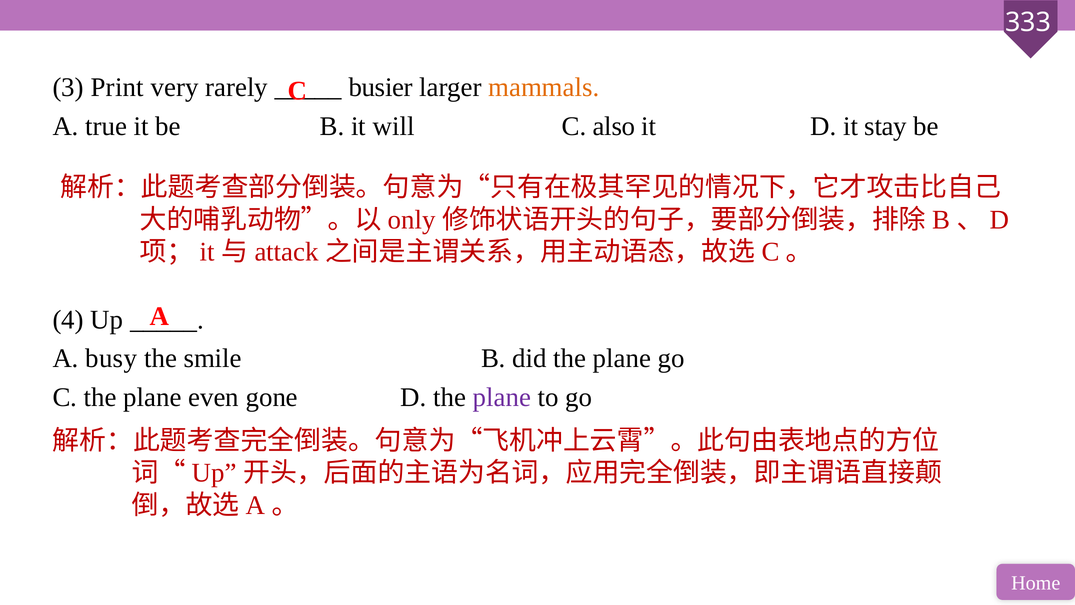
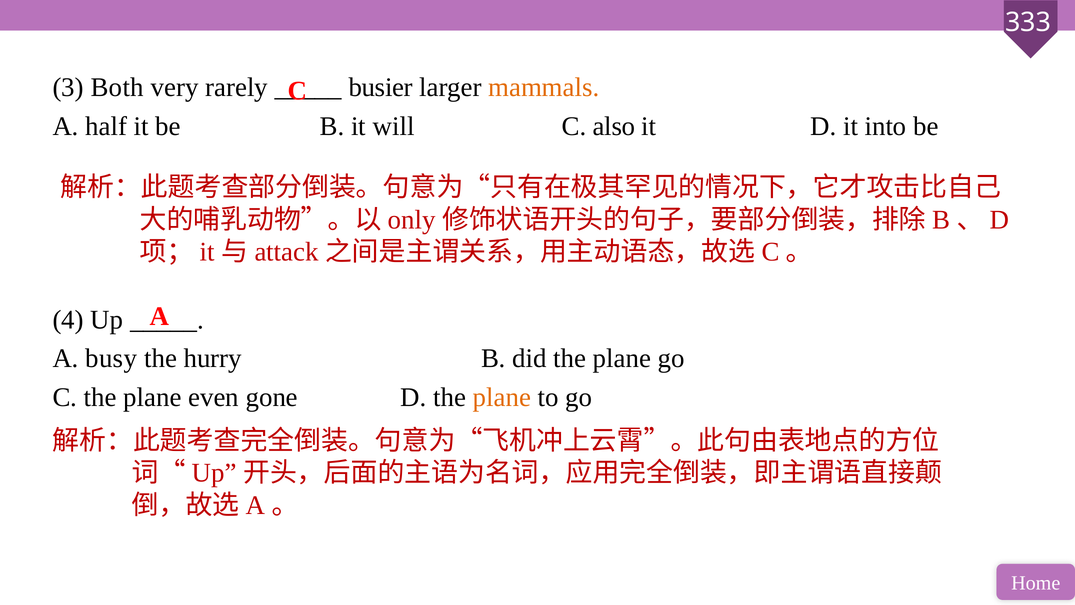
Print: Print -> Both
true: true -> half
stay: stay -> into
smile: smile -> hurry
plane at (502, 397) colour: purple -> orange
